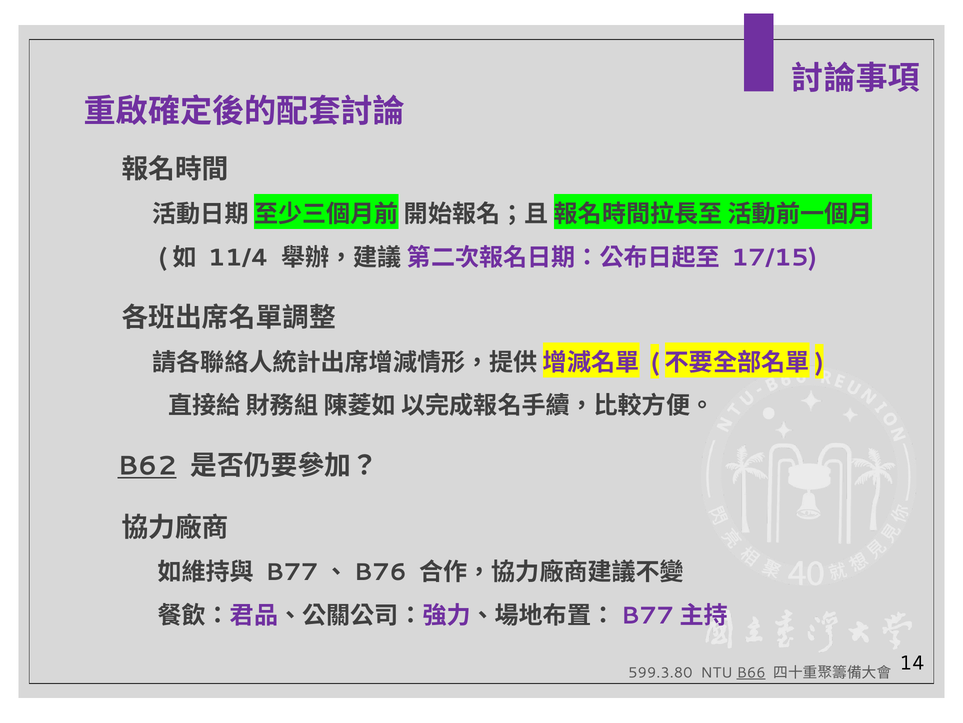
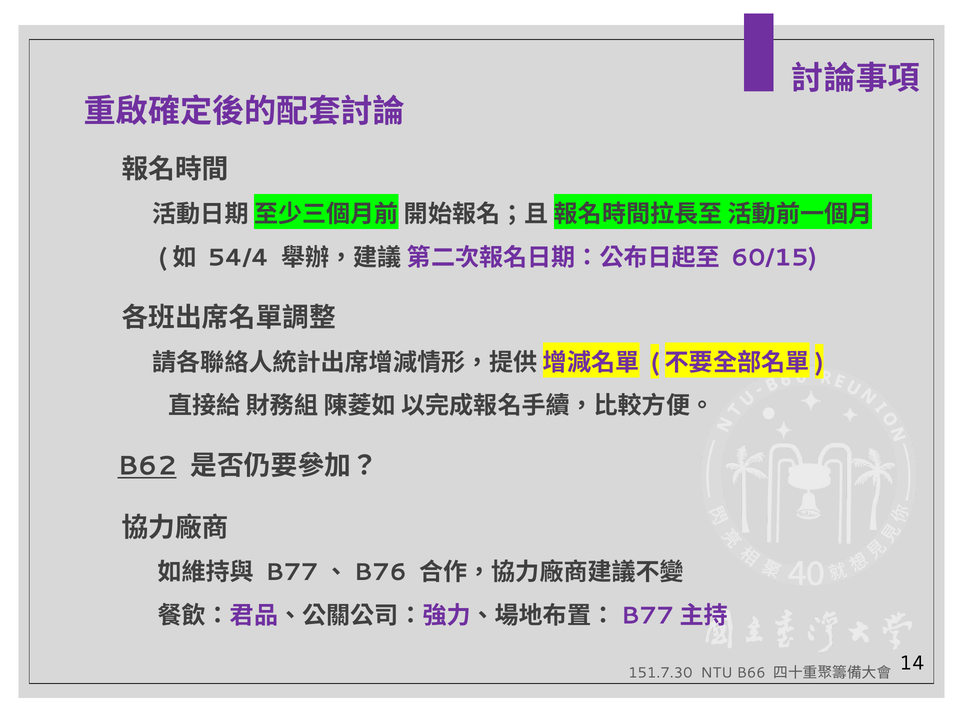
11/4: 11/4 -> 54/4
17/15: 17/15 -> 60/15
599.3.80: 599.3.80 -> 151.7.30
B66 underline: present -> none
